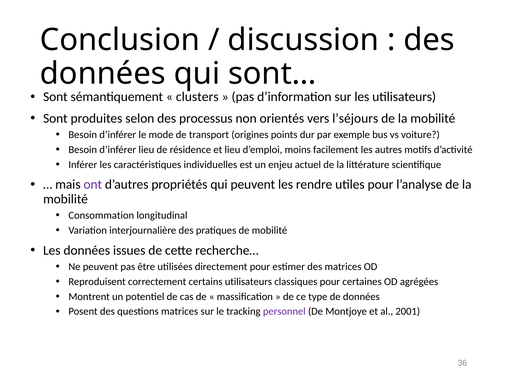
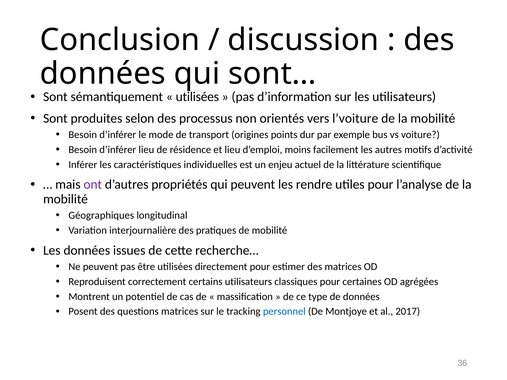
clusters at (197, 97): clusters -> utilisées
l’séjours: l’séjours -> l’voiture
Consommation: Consommation -> Géographiques
personnel colour: purple -> blue
2001: 2001 -> 2017
